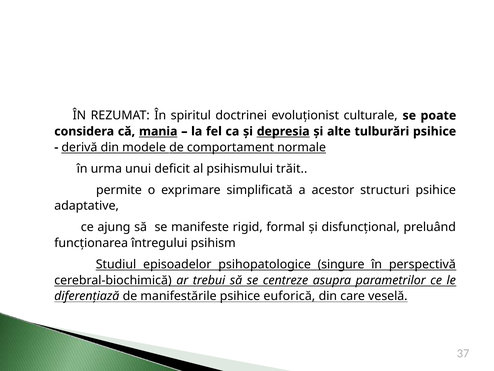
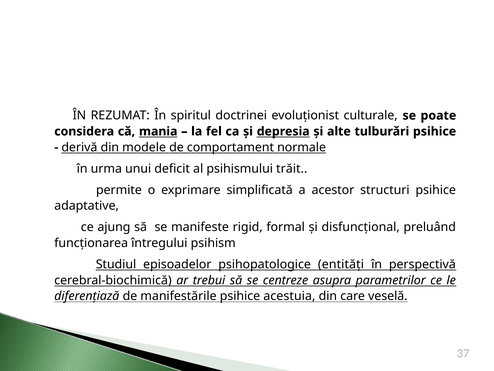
singure: singure -> entități
euforică: euforică -> acestuia
